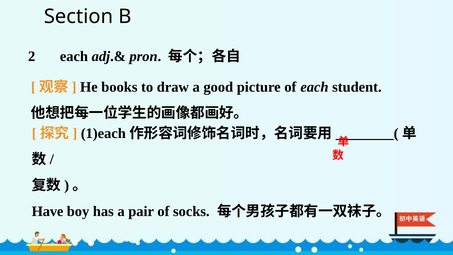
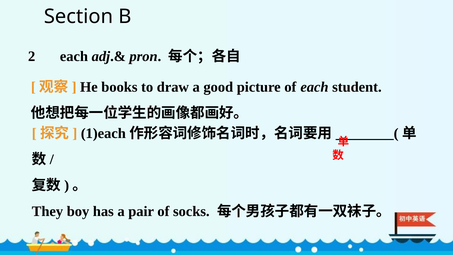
Have: Have -> They
